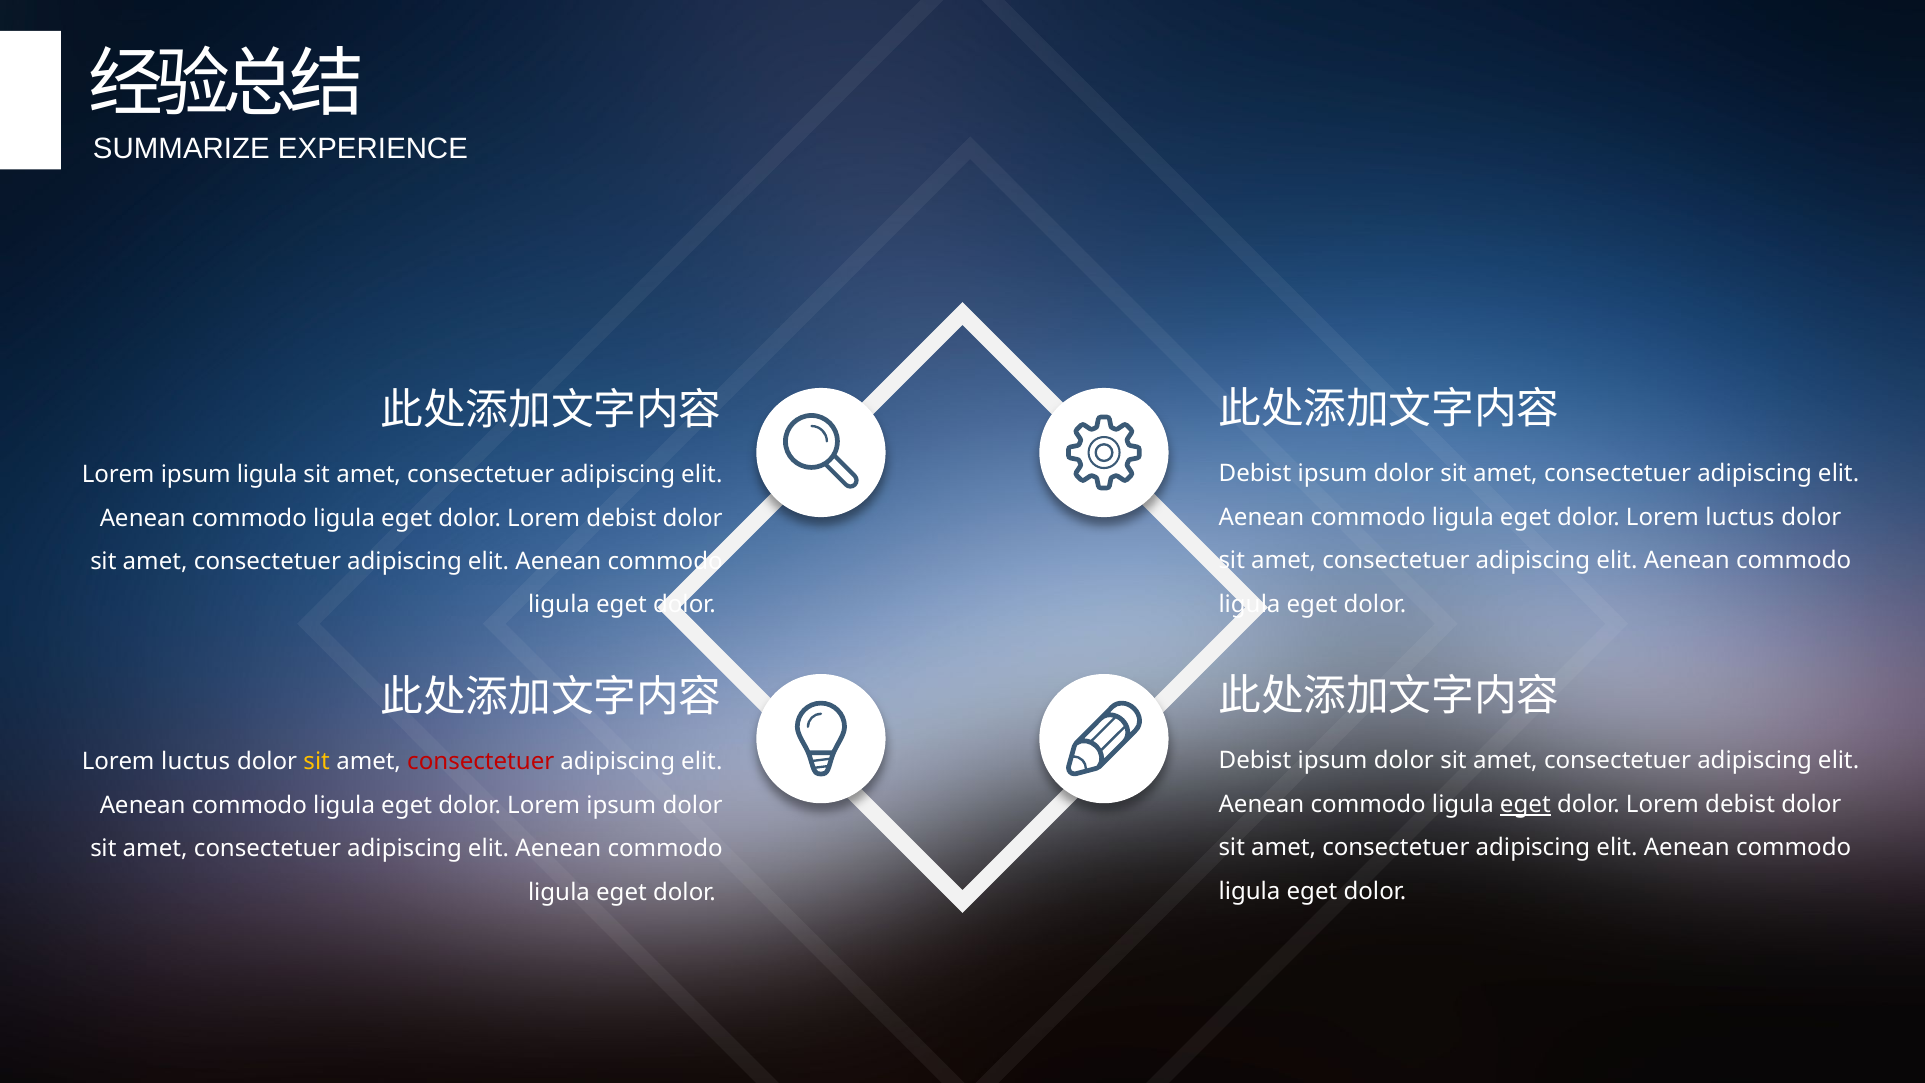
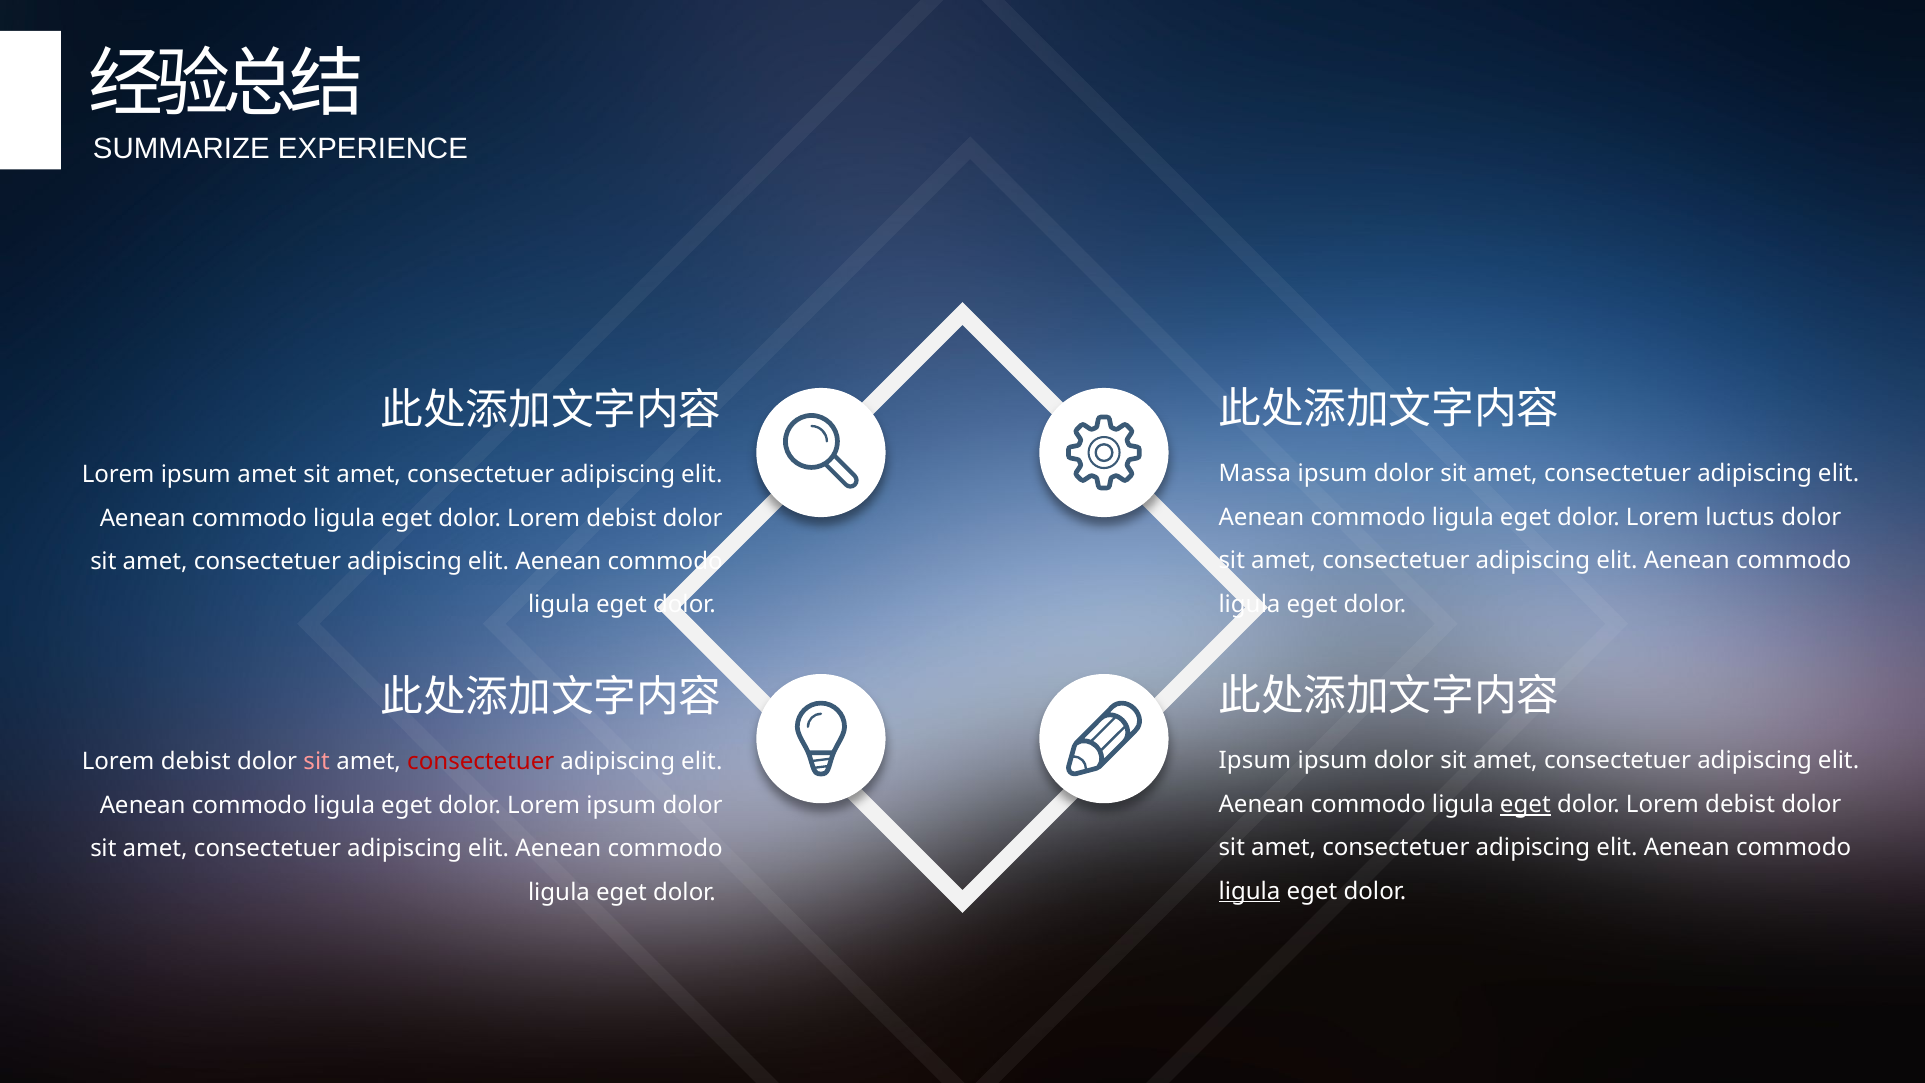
Debist at (1255, 474): Debist -> Massa
ipsum ligula: ligula -> amet
Debist at (1255, 761): Debist -> Ipsum
luctus at (196, 762): luctus -> debist
sit at (317, 762) colour: yellow -> pink
ligula at (1250, 891) underline: none -> present
